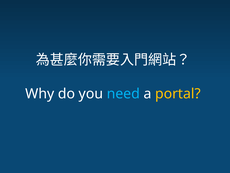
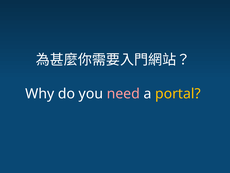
need colour: light blue -> pink
